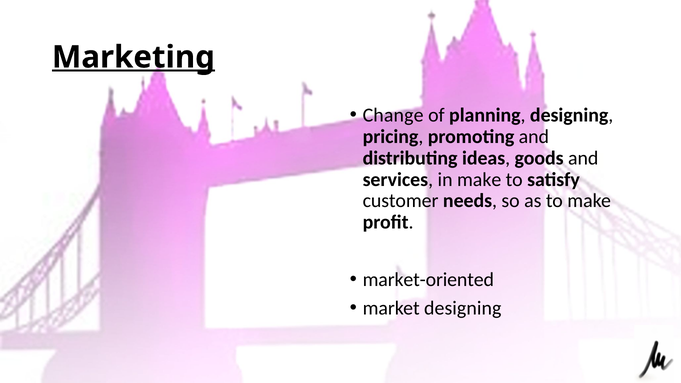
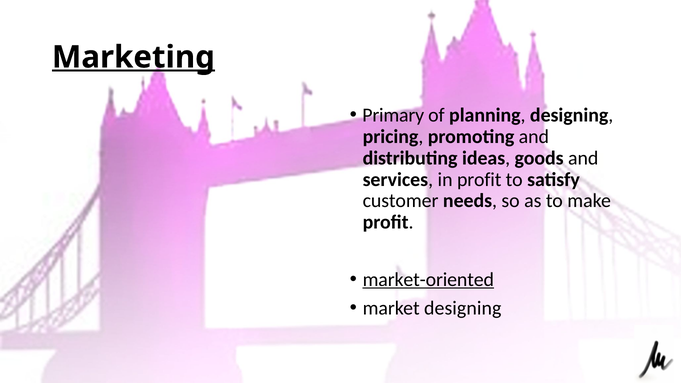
Change: Change -> Primary
in make: make -> profit
market-oriented underline: none -> present
